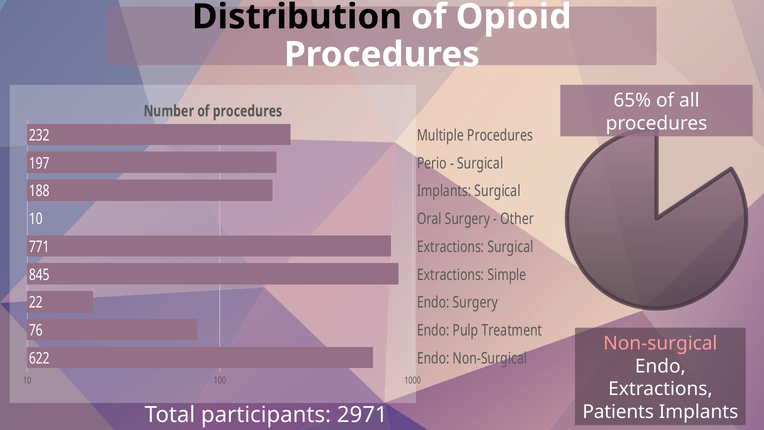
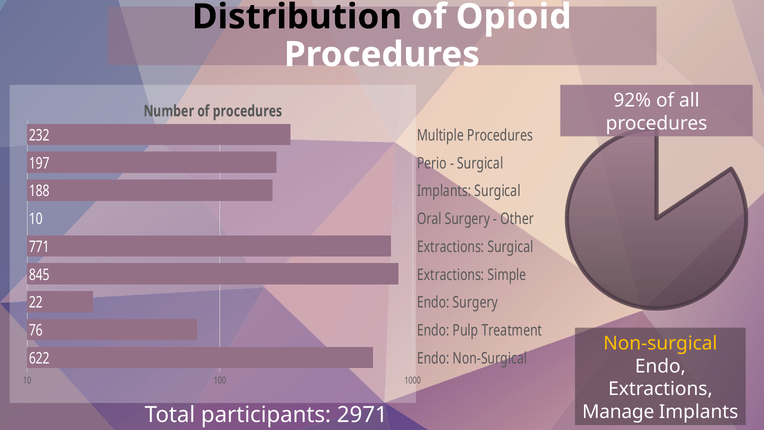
65%: 65% -> 92%
Non-surgical at (660, 343) colour: pink -> yellow
Patients: Patients -> Manage
